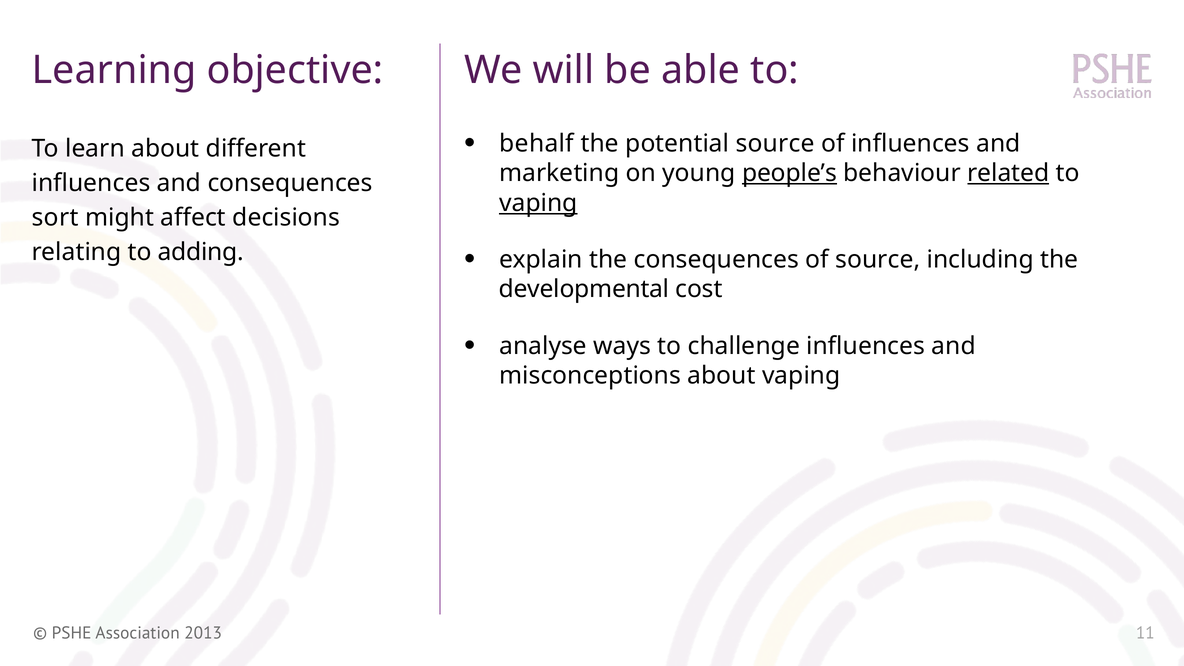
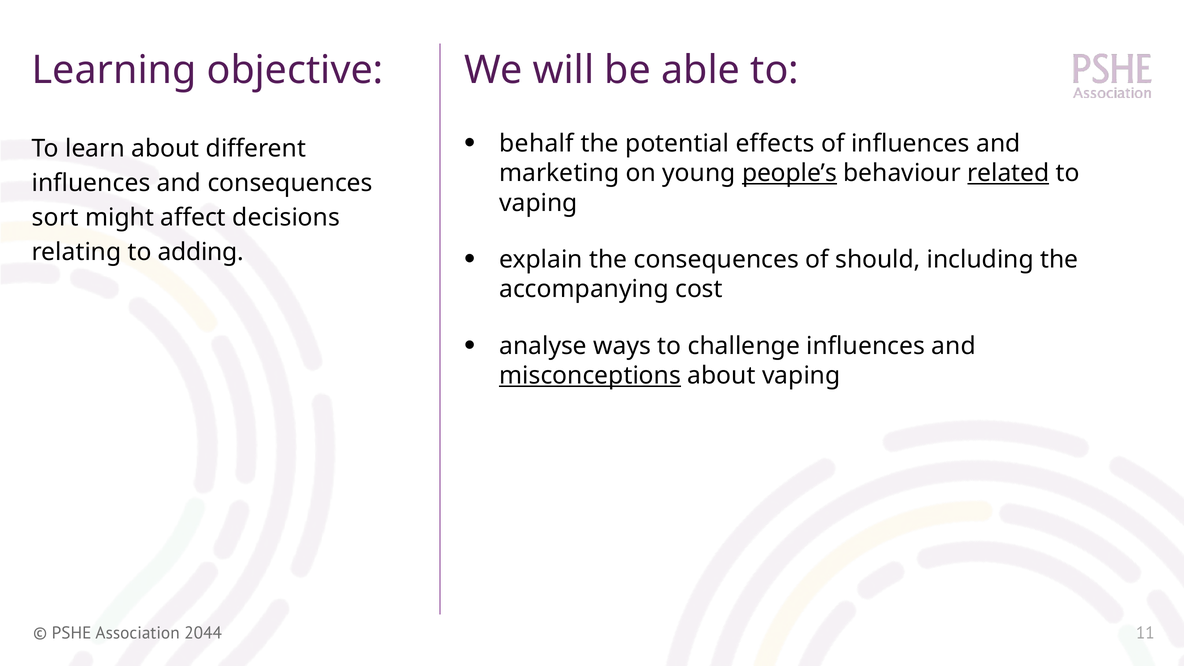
potential source: source -> effects
vaping at (538, 203) underline: present -> none
of source: source -> should
developmental: developmental -> accompanying
misconceptions underline: none -> present
2013: 2013 -> 2044
